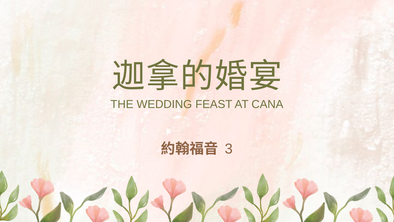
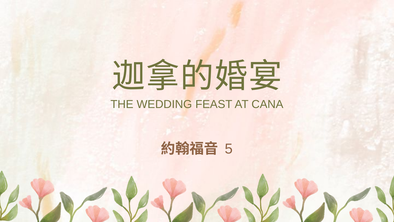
3: 3 -> 5
